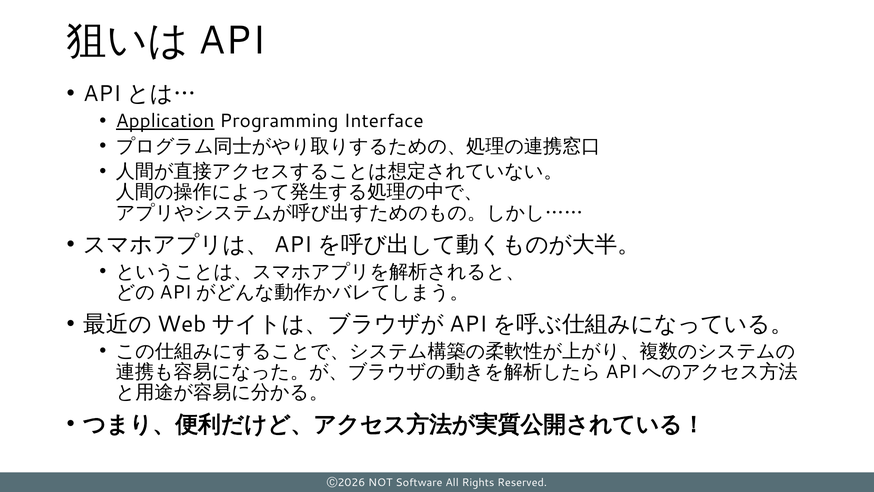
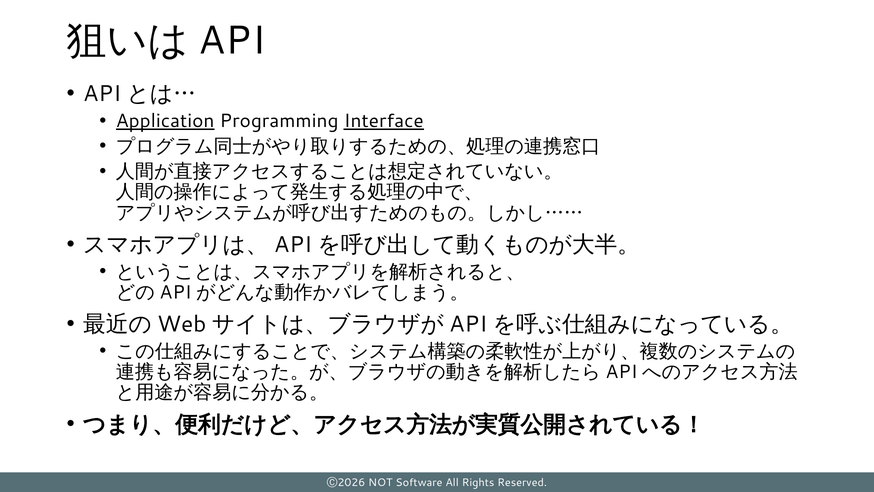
Interface underline: none -> present
